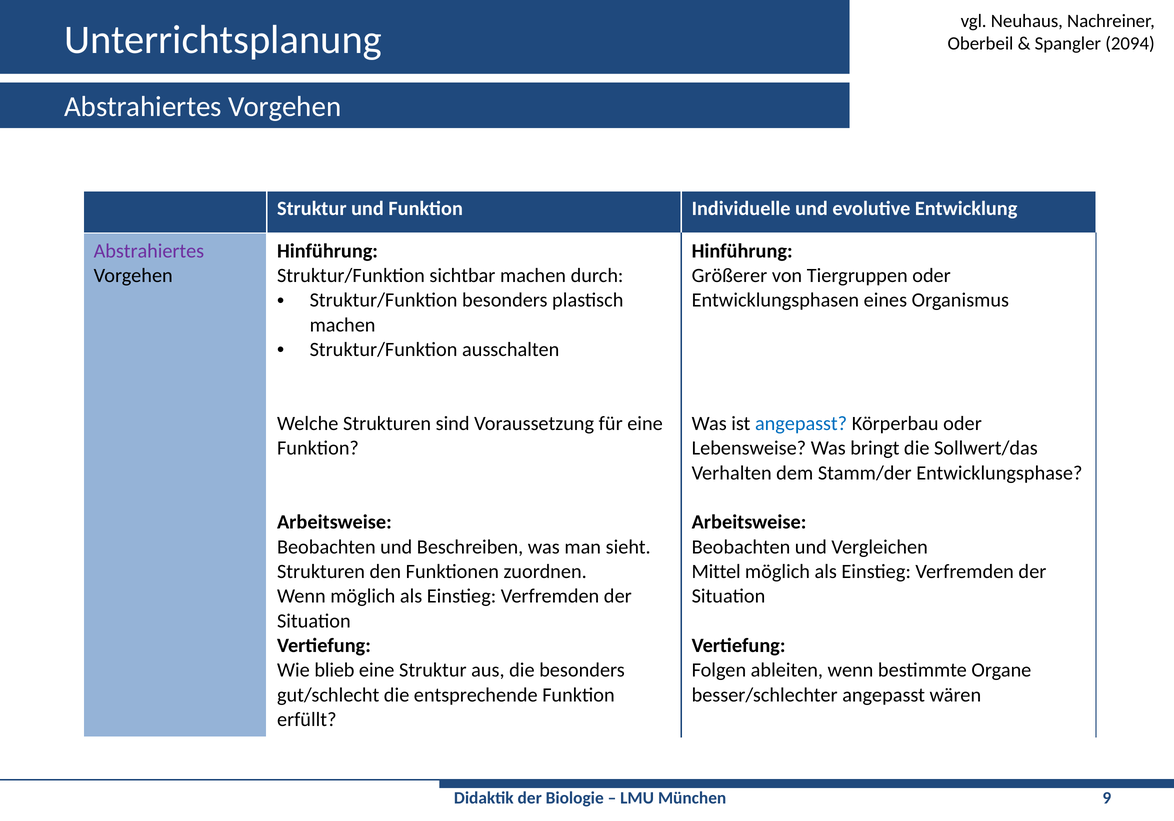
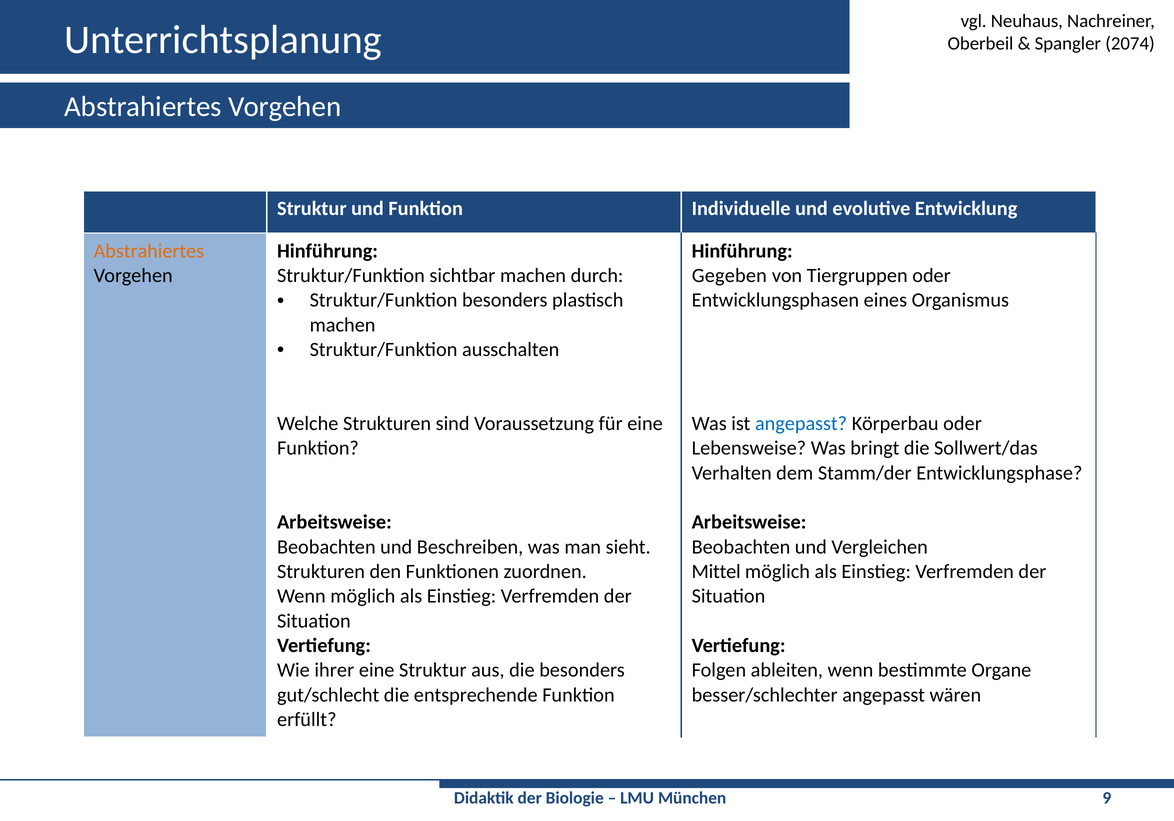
2094: 2094 -> 2074
Abstrahiertes at (149, 251) colour: purple -> orange
Größerer: Größerer -> Gegeben
blieb: blieb -> ihrer
